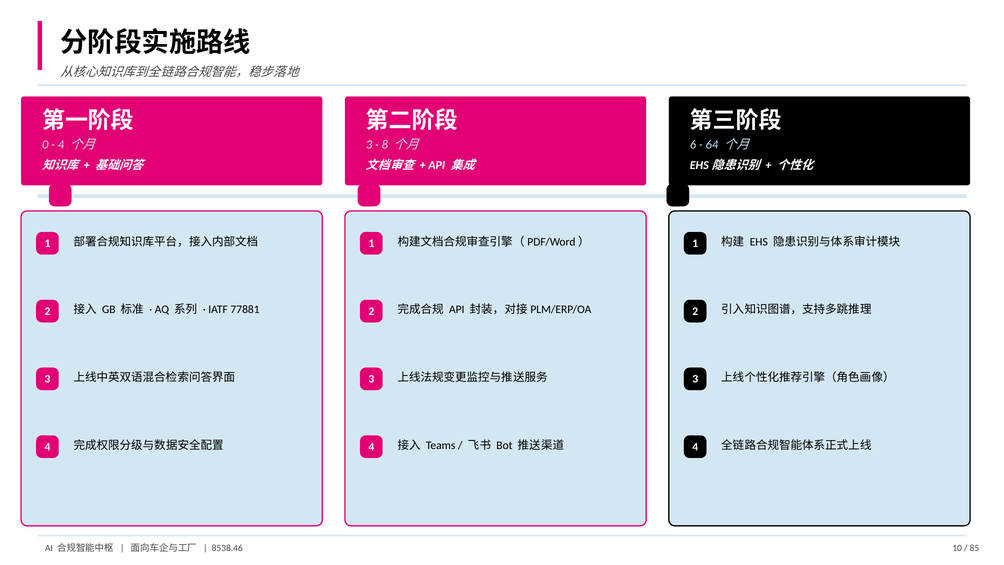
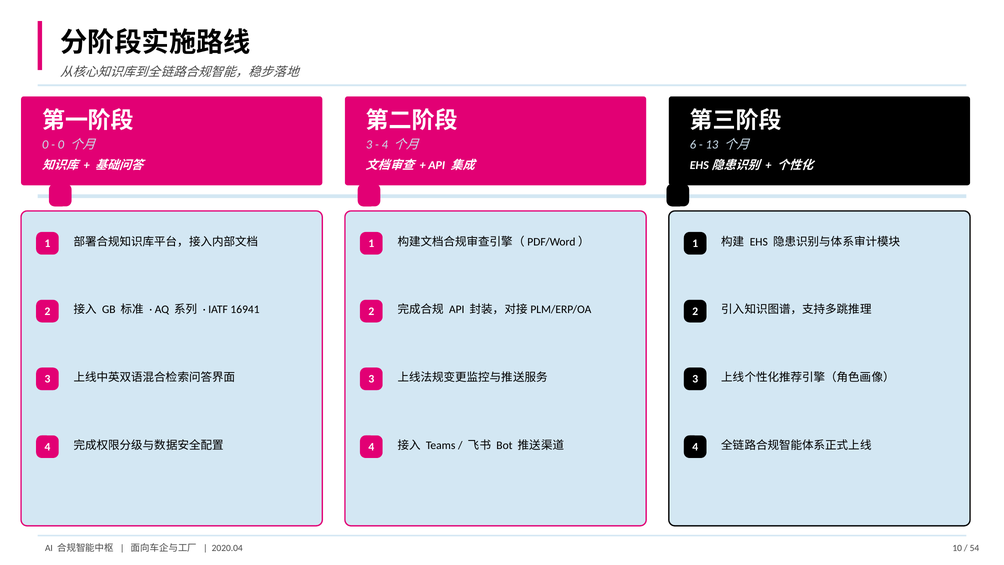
4 at (61, 145): 4 -> 0
8 at (385, 145): 8 -> 4
64: 64 -> 13
77881: 77881 -> 16941
8538.46: 8538.46 -> 2020.04
85: 85 -> 54
